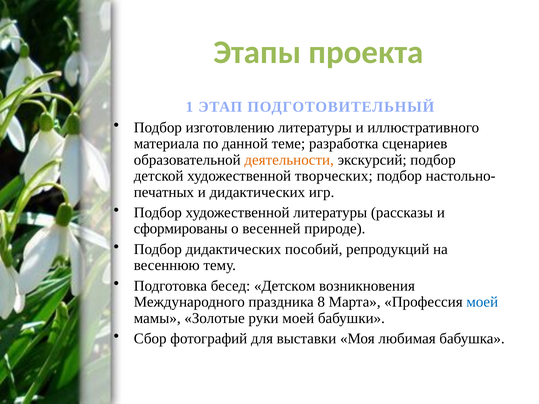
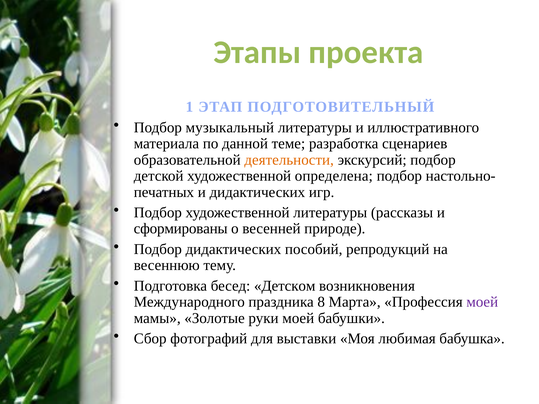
изготовлению: изготовлению -> музыкальный
творческих: творческих -> определена
моей at (482, 302) colour: blue -> purple
